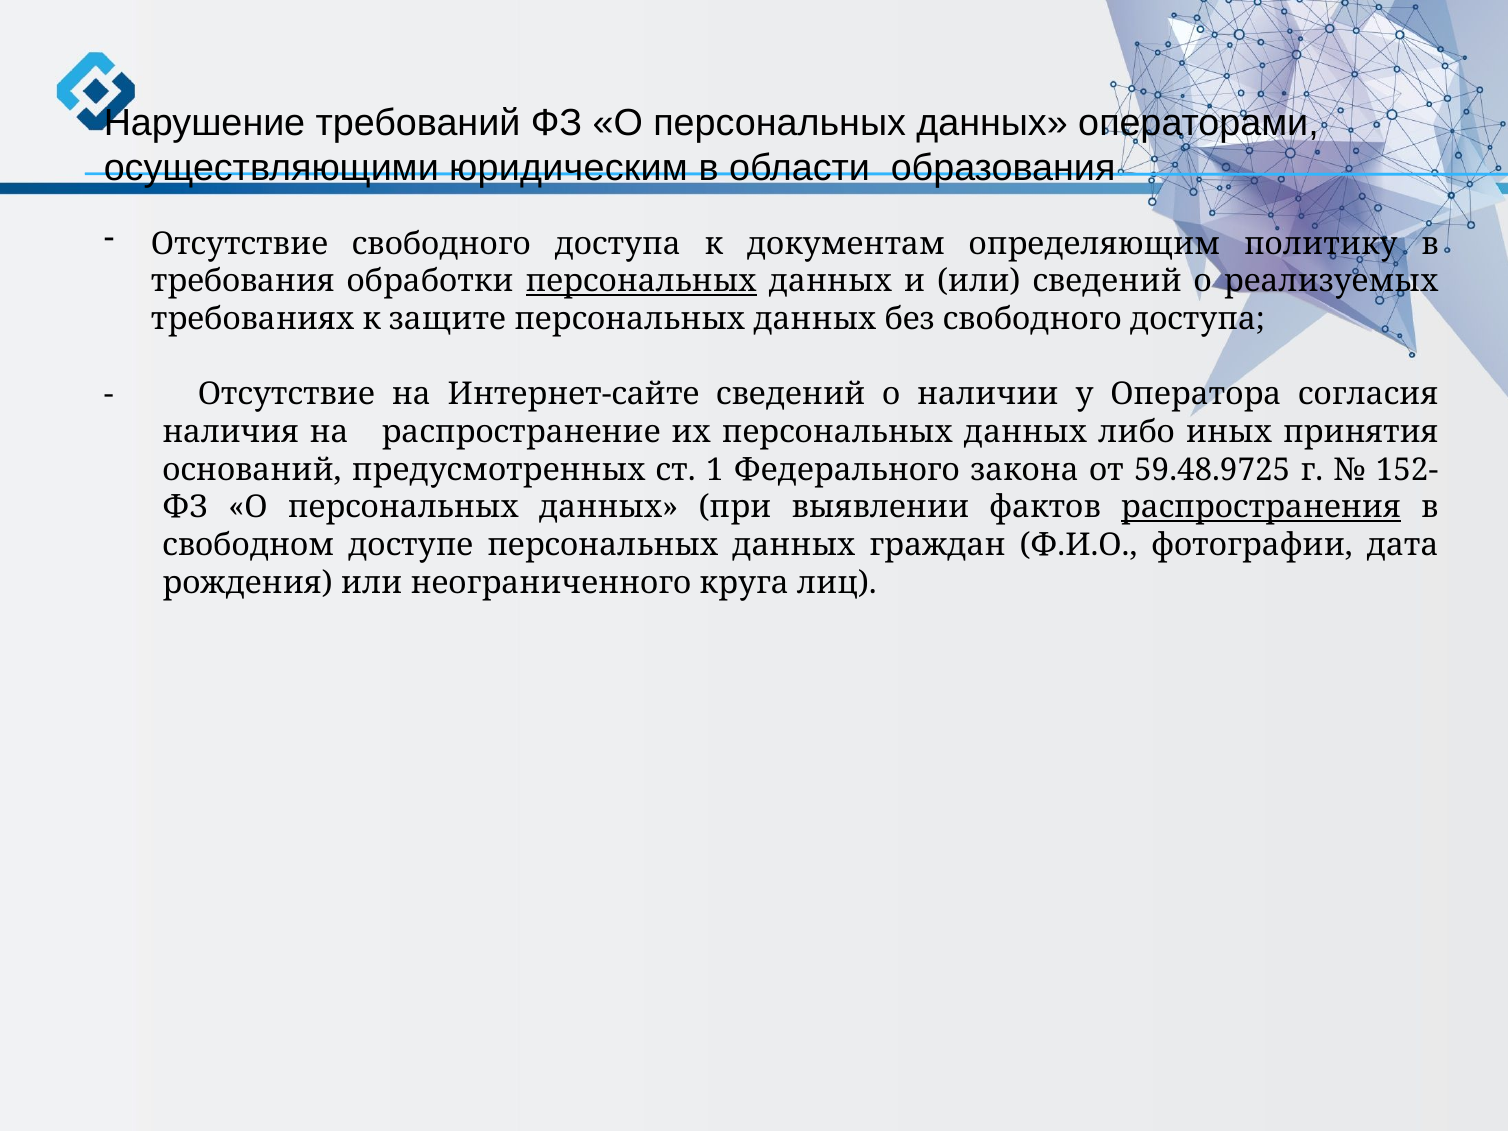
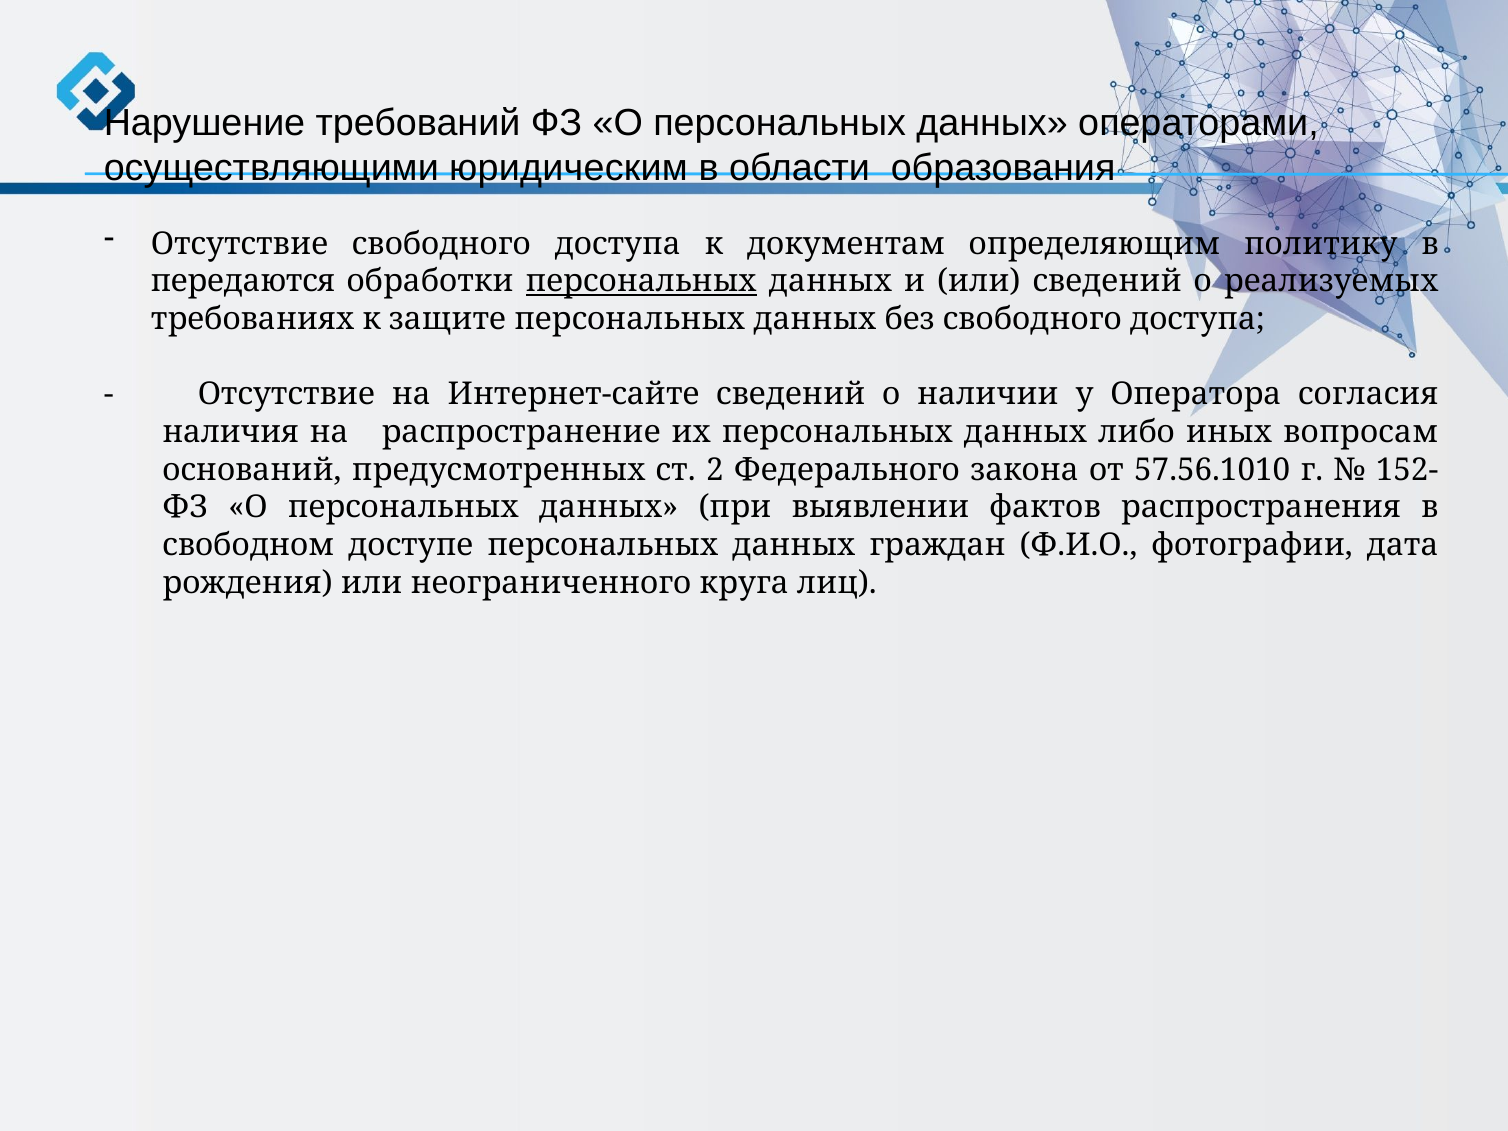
требования: требования -> передаются
принятия: принятия -> вопросам
1: 1 -> 2
59.48.9725: 59.48.9725 -> 57.56.1010
распространения underline: present -> none
